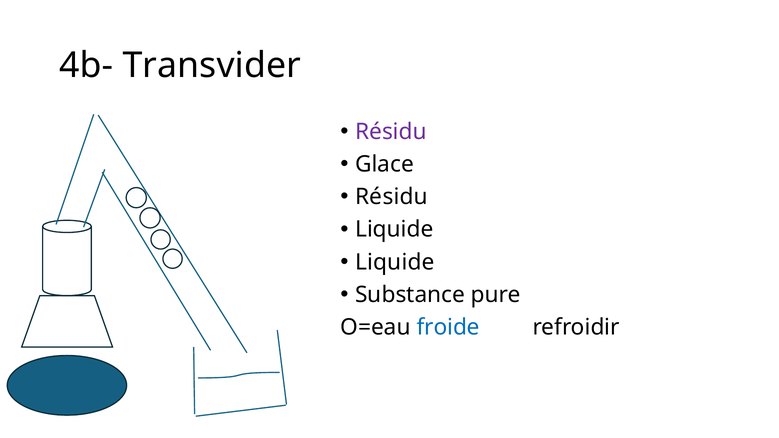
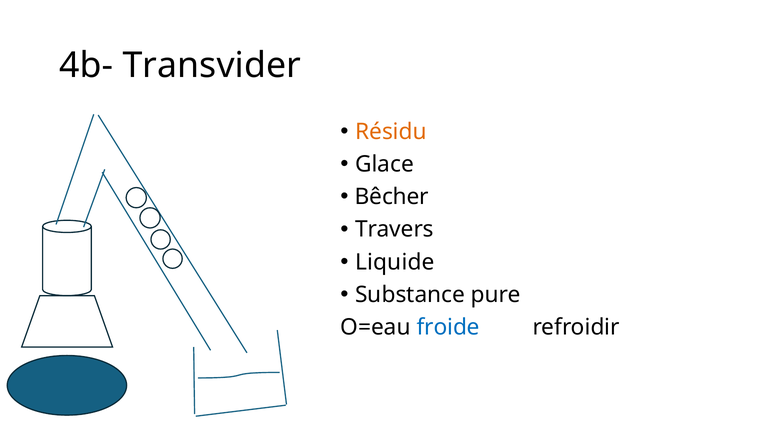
Résidu at (391, 132) colour: purple -> orange
Résidu at (392, 197): Résidu -> Bêcher
Liquide at (394, 230): Liquide -> Travers
